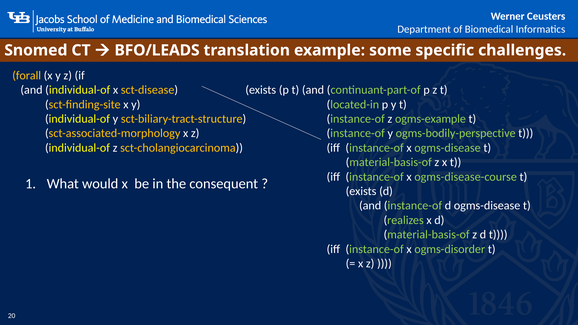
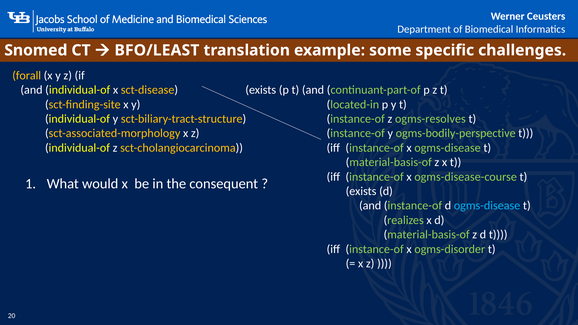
BFO/LEADS: BFO/LEADS -> BFO/LEAST
ogms-example: ogms-example -> ogms-resolves
ogms-disease at (487, 206) colour: white -> light blue
